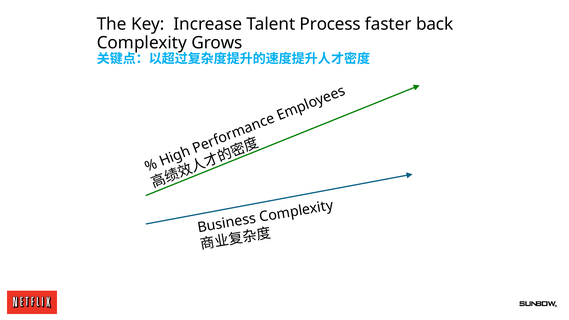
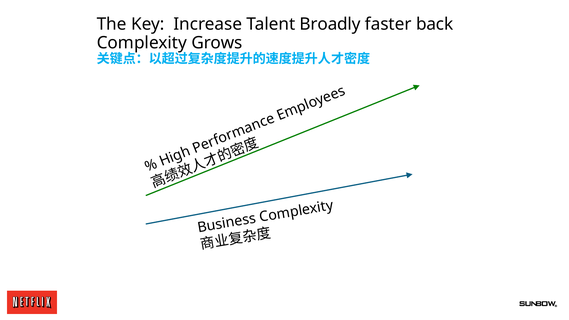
Process: Process -> Broadly
